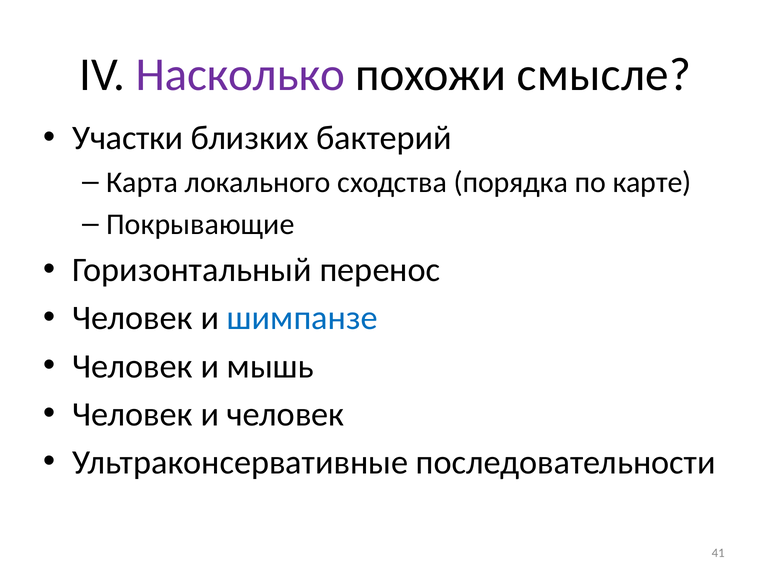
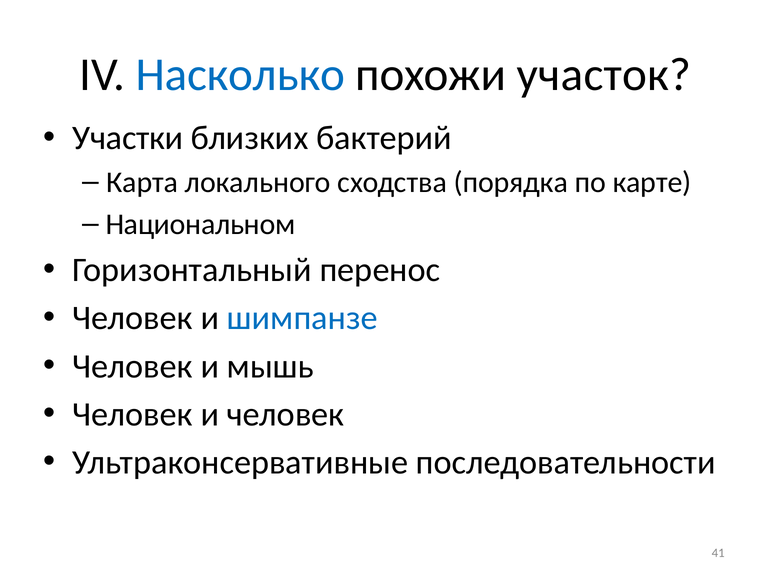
Насколько colour: purple -> blue
смысле: смысле -> участок
Покрывающие: Покрывающие -> Национальном
